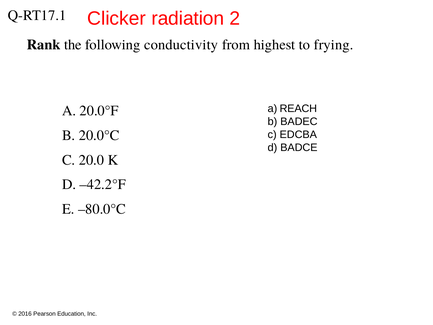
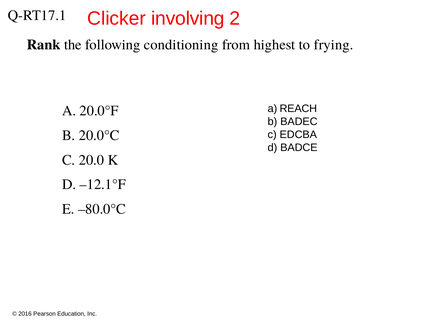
radiation: radiation -> involving
conductivity: conductivity -> conditioning
–42.2°F: –42.2°F -> –12.1°F
